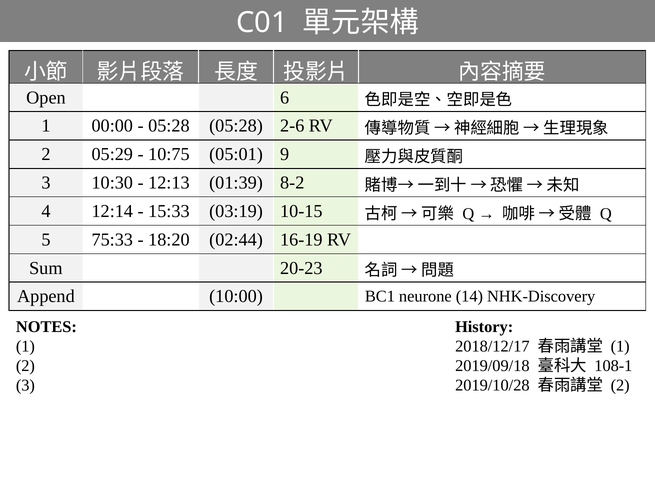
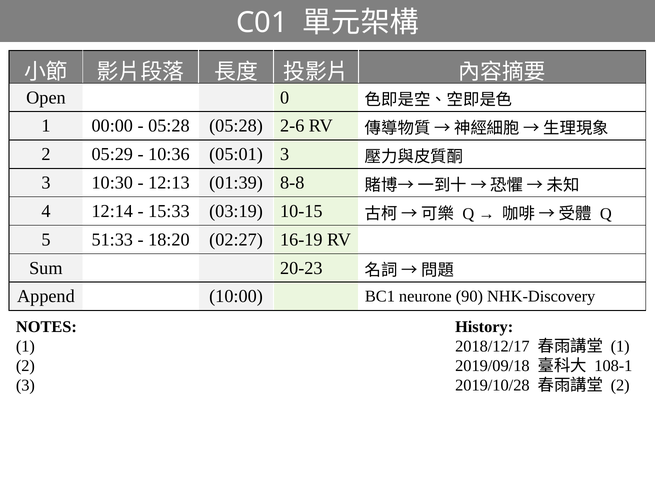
6: 6 -> 0
10:75: 10:75 -> 10:36
05:01 9: 9 -> 3
8-2: 8-2 -> 8-8
75:33: 75:33 -> 51:33
02:44: 02:44 -> 02:27
14: 14 -> 90
